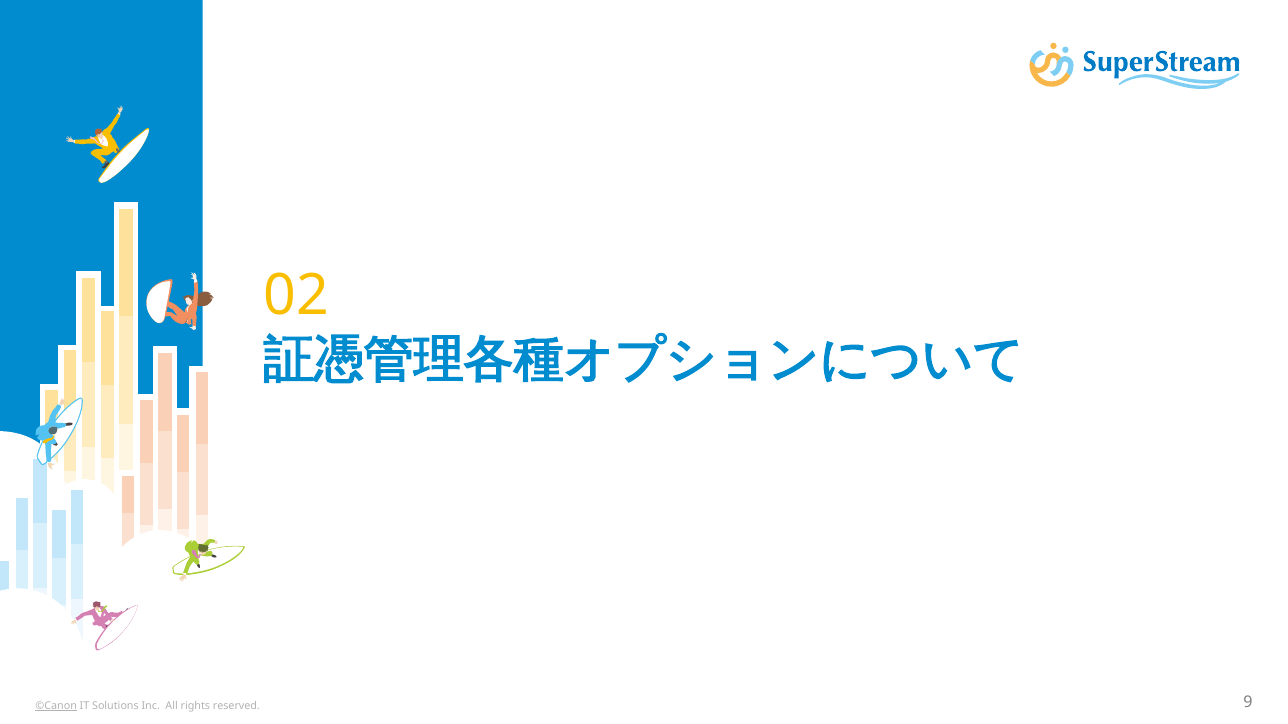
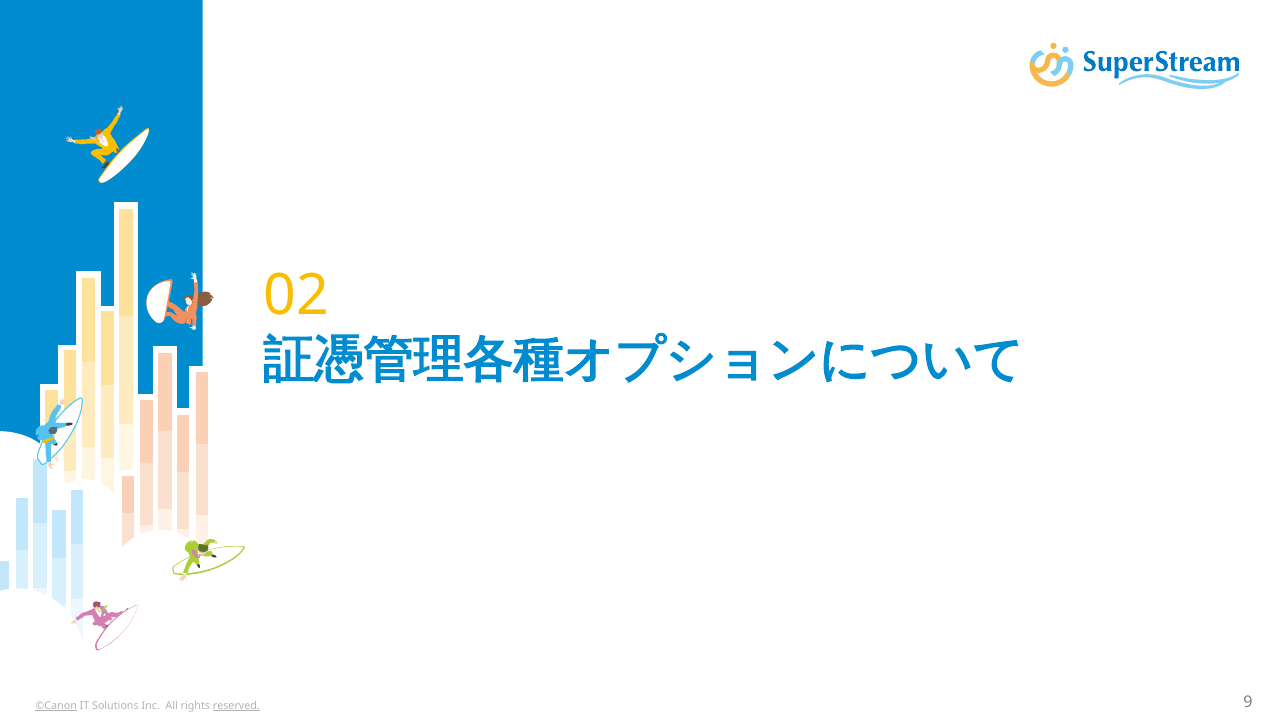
reserved underline: none -> present
